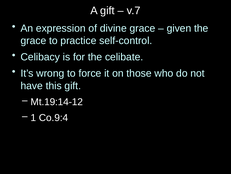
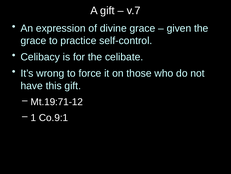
Mt.19:14-12: Mt.19:14-12 -> Mt.19:71-12
Co.9:4: Co.9:4 -> Co.9:1
